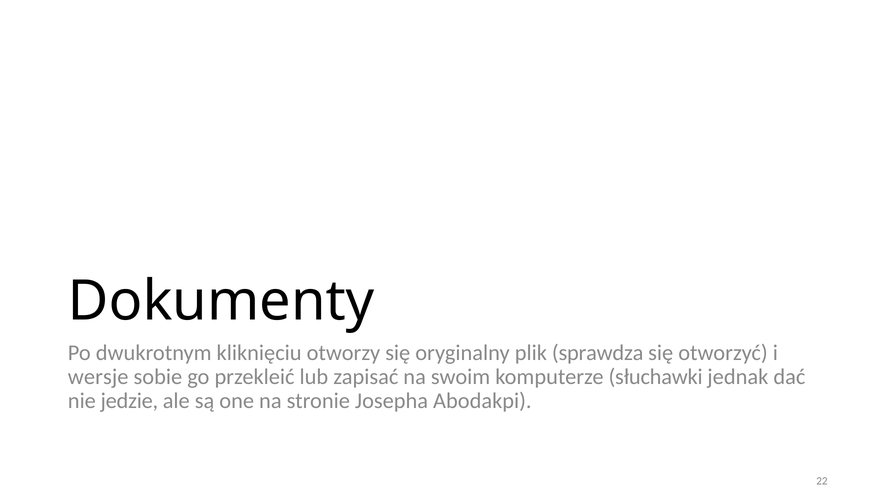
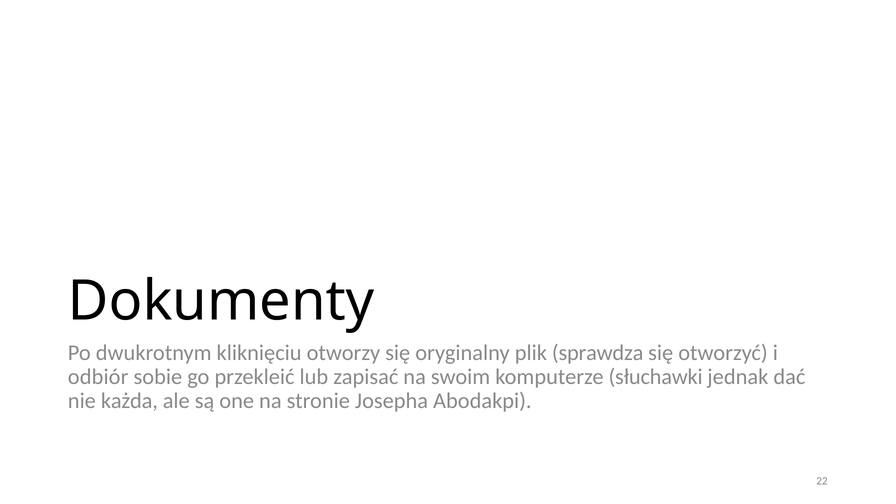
wersje: wersje -> odbiór
jedzie: jedzie -> każda
